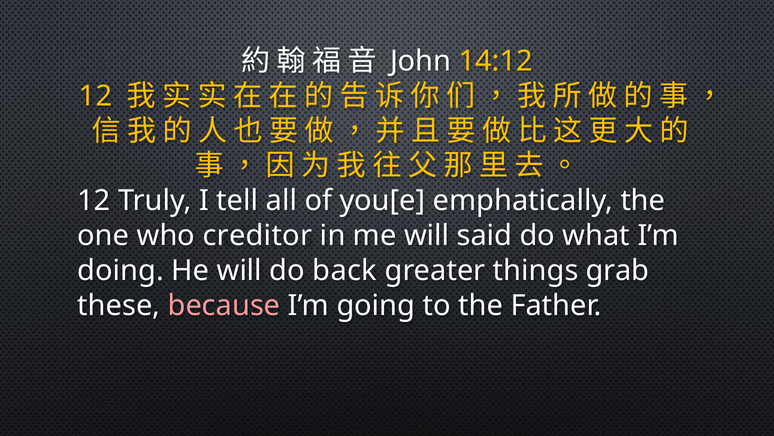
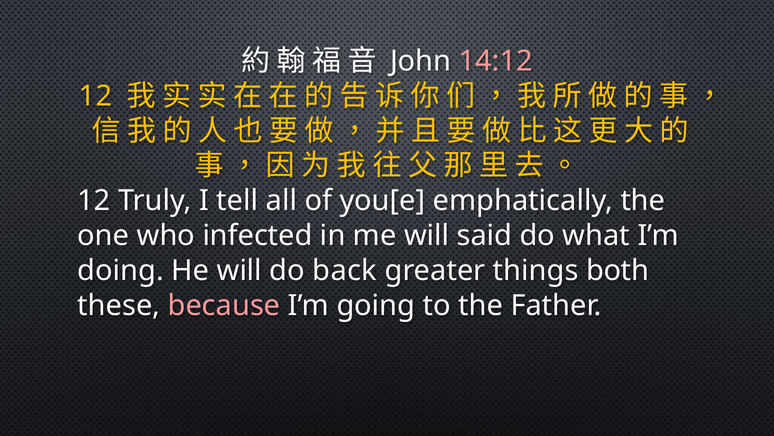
14:12 colour: yellow -> pink
creditor: creditor -> infected
grab: grab -> both
